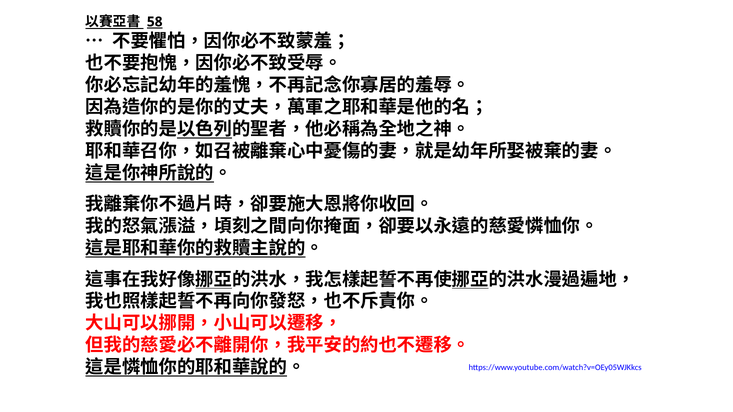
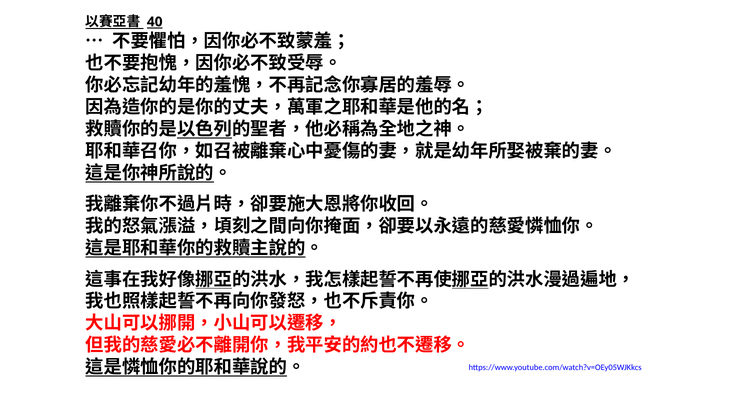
58: 58 -> 40
